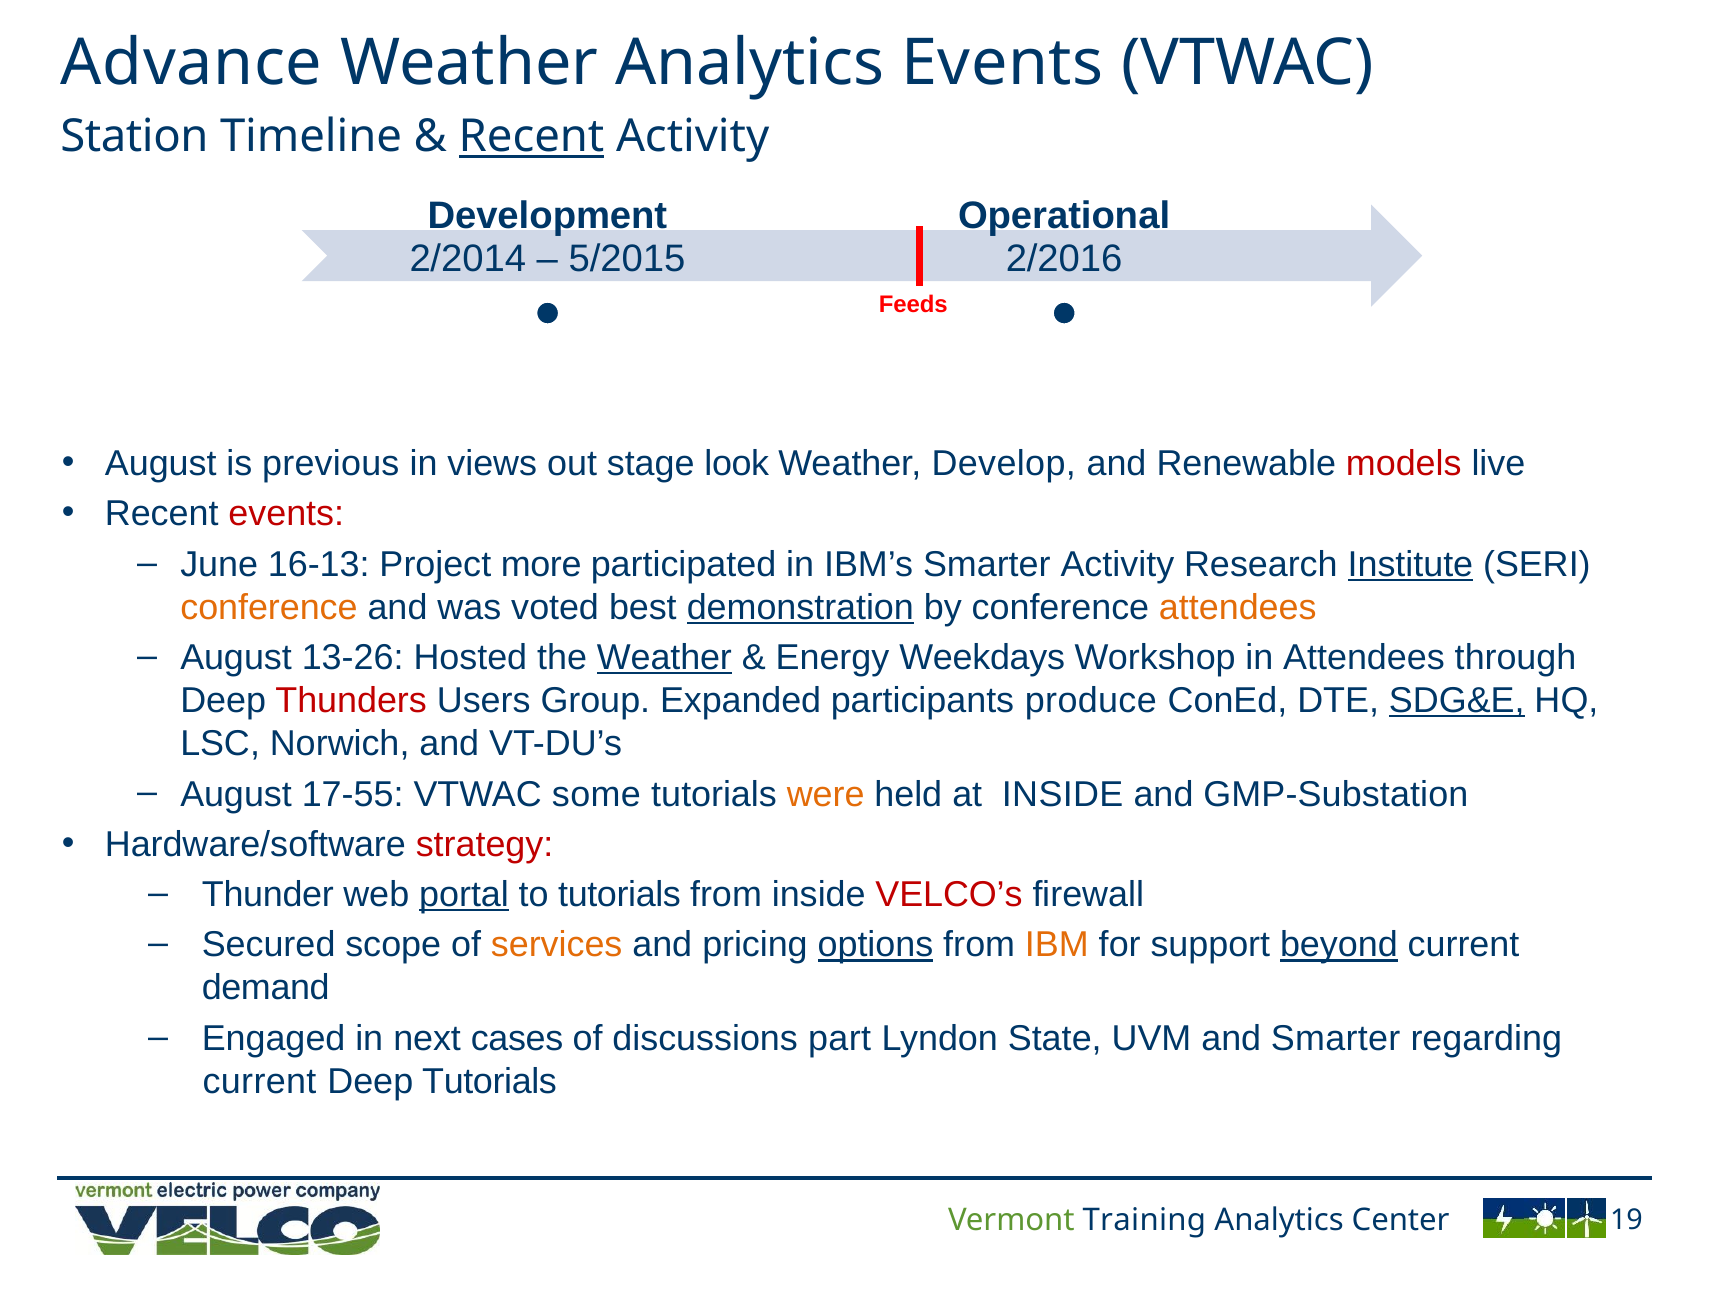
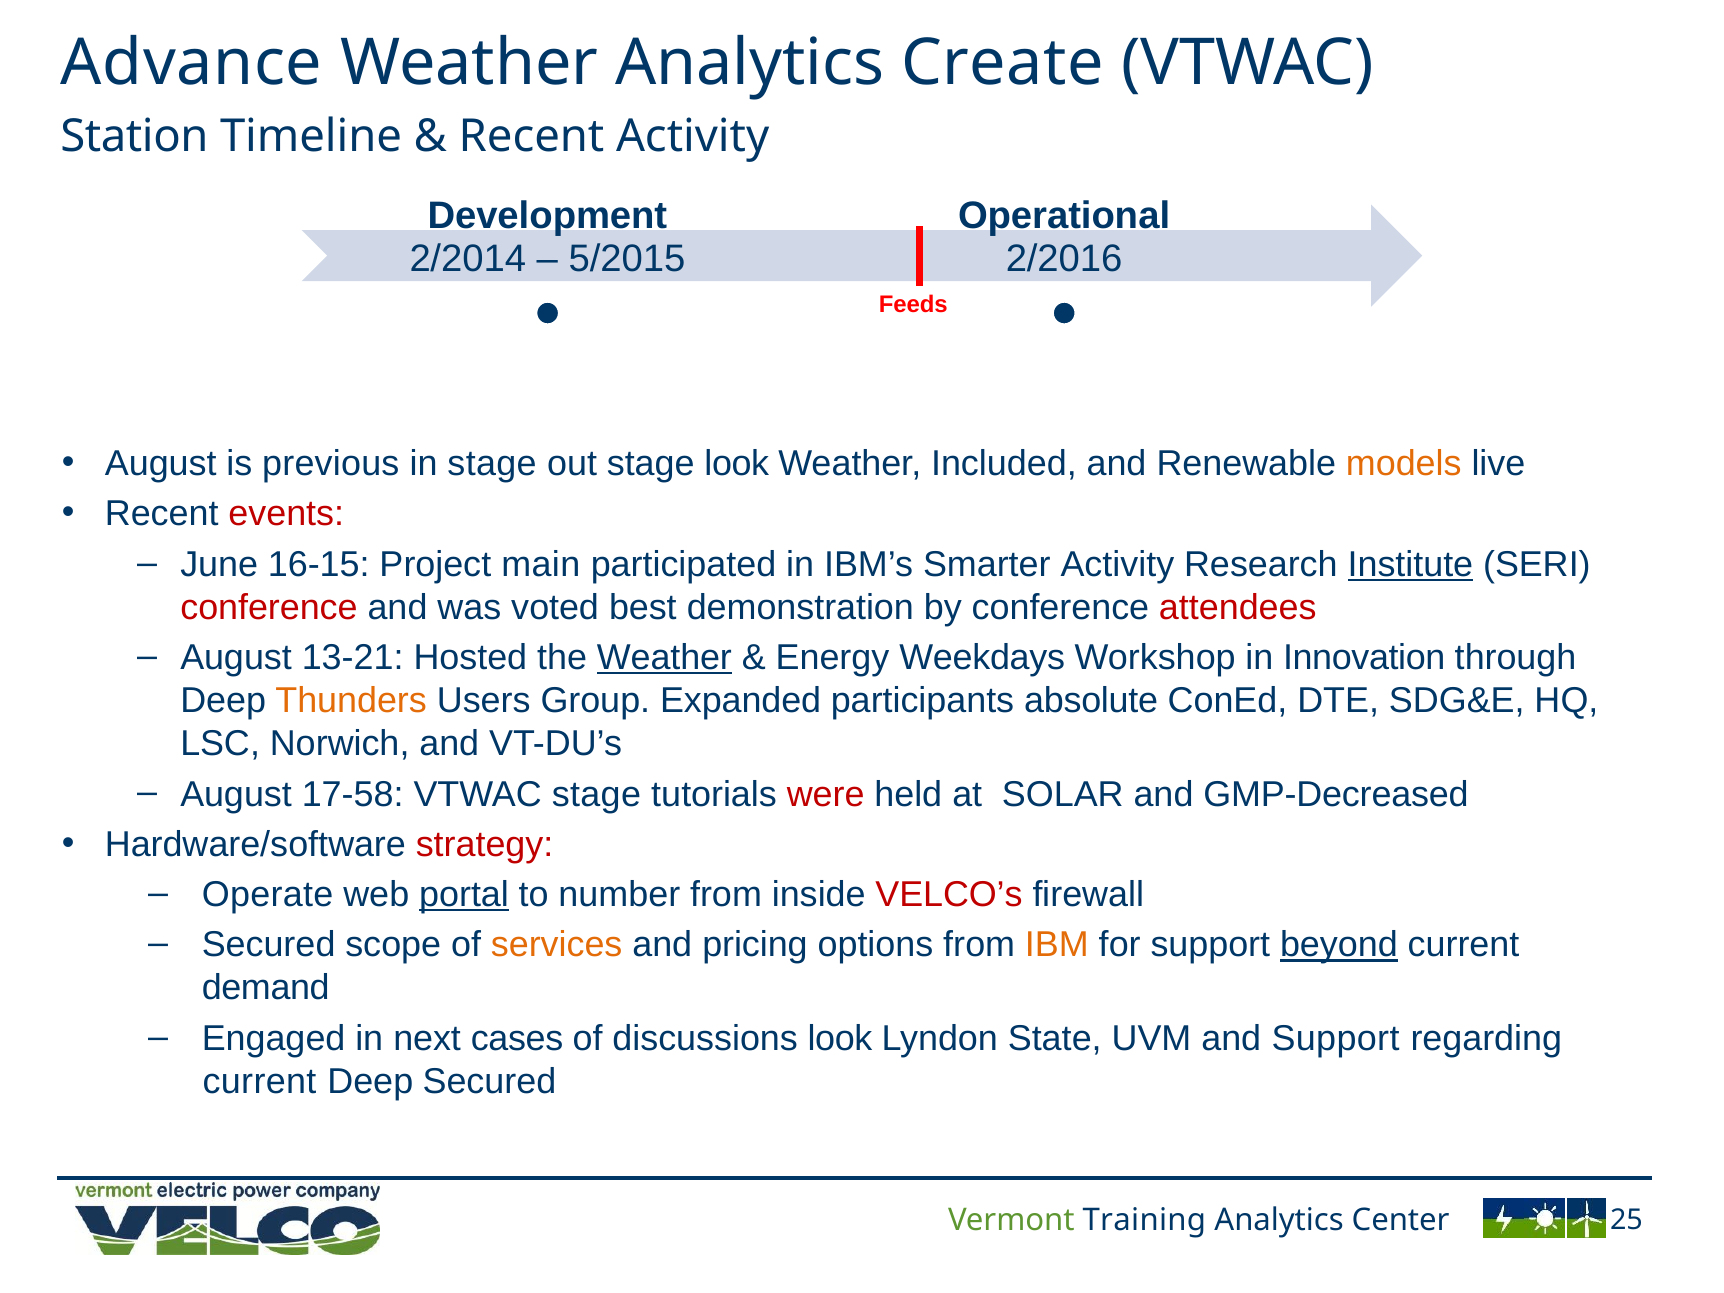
Analytics Events: Events -> Create
Recent at (532, 137) underline: present -> none
in views: views -> stage
Develop: Develop -> Included
models colour: red -> orange
16-13: 16-13 -> 16-15
more: more -> main
conference at (269, 607) colour: orange -> red
demonstration underline: present -> none
attendees at (1238, 607) colour: orange -> red
13-26: 13-26 -> 13-21
in Attendees: Attendees -> Innovation
Thunders colour: red -> orange
produce: produce -> absolute
SDG&E underline: present -> none
17-55: 17-55 -> 17-58
VTWAC some: some -> stage
were colour: orange -> red
at INSIDE: INSIDE -> SOLAR
GMP-Substation: GMP-Substation -> GMP-Decreased
Thunder: Thunder -> Operate
to tutorials: tutorials -> number
options underline: present -> none
discussions part: part -> look
and Smarter: Smarter -> Support
Deep Tutorials: Tutorials -> Secured
19: 19 -> 25
